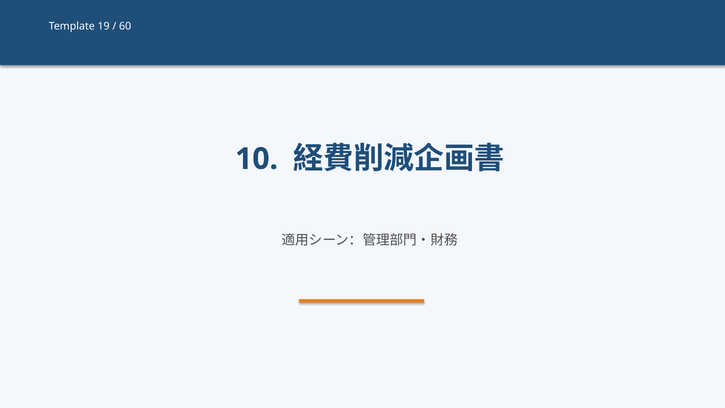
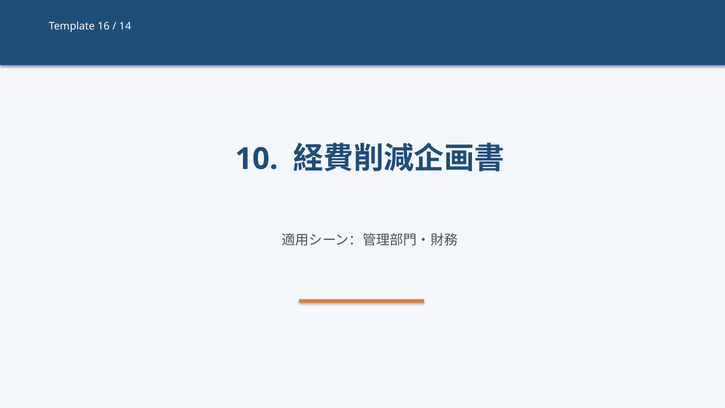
19: 19 -> 16
60: 60 -> 14
